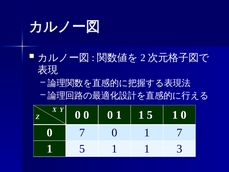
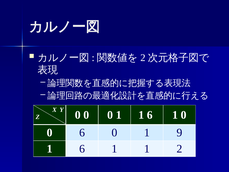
1 1 5: 5 -> 6
0 7: 7 -> 6
1 7: 7 -> 9
5 at (82, 149): 5 -> 6
1 3: 3 -> 2
